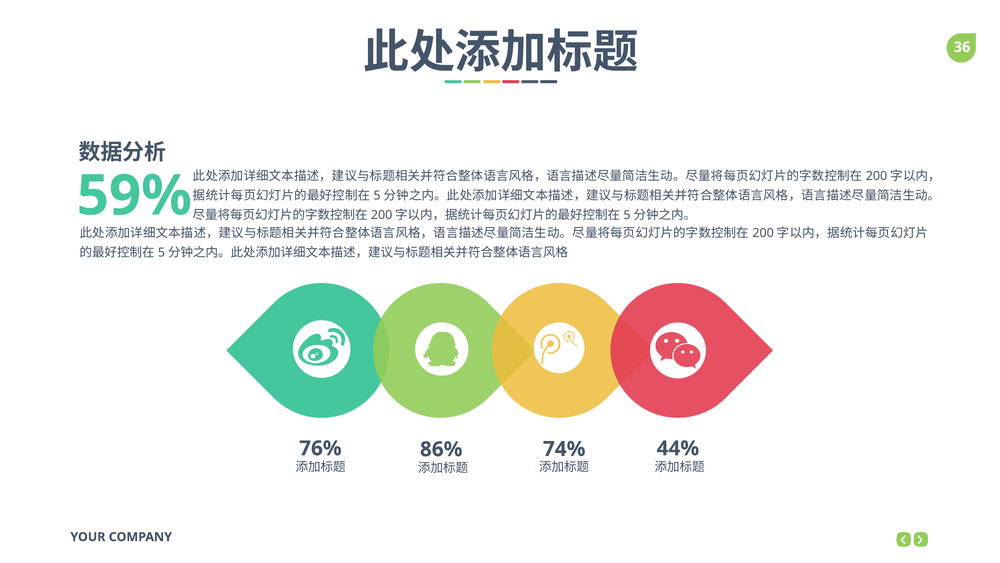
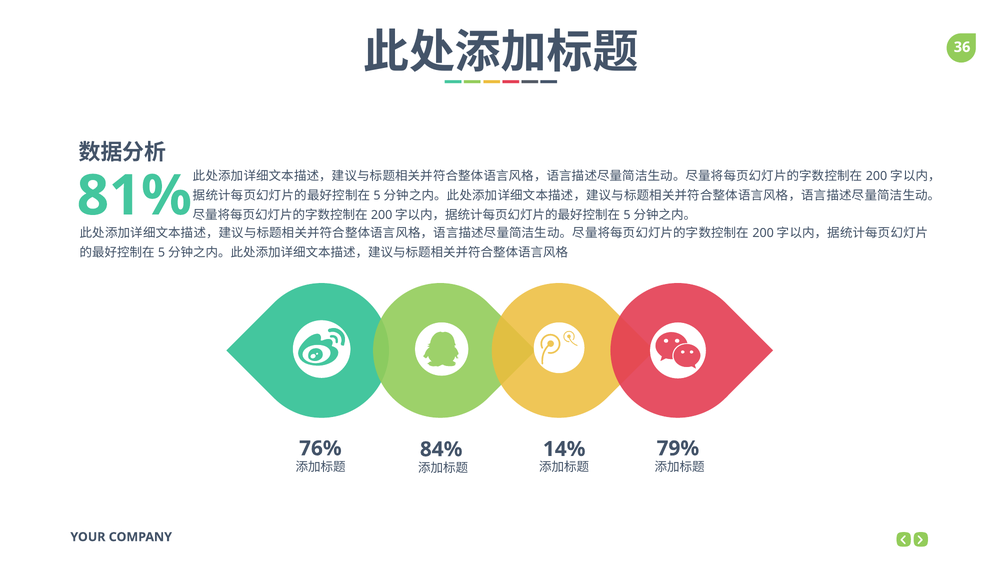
59%: 59% -> 81%
44%: 44% -> 79%
74%: 74% -> 14%
86%: 86% -> 84%
